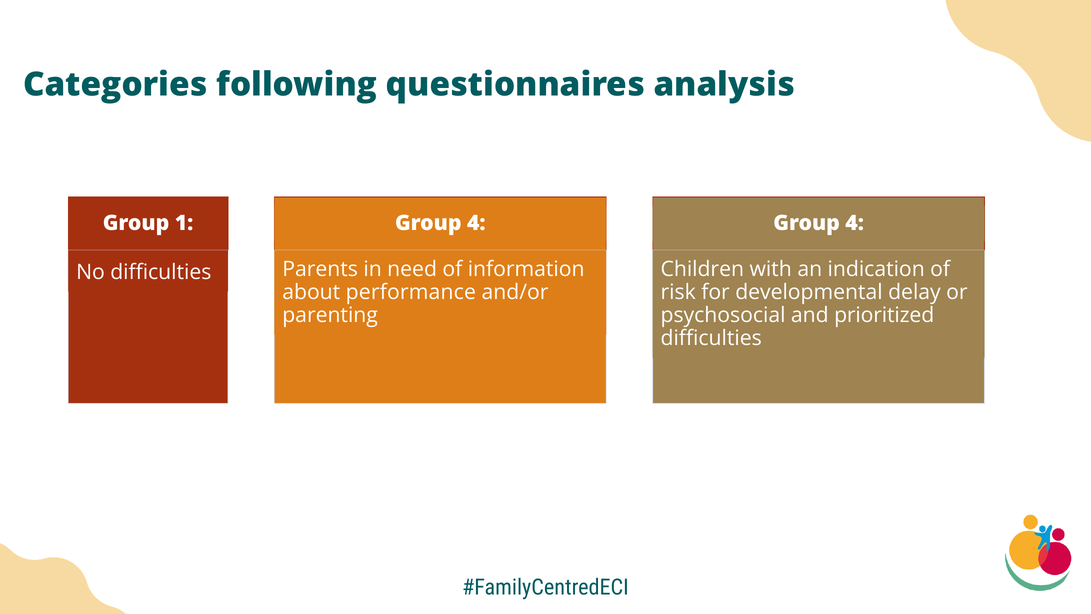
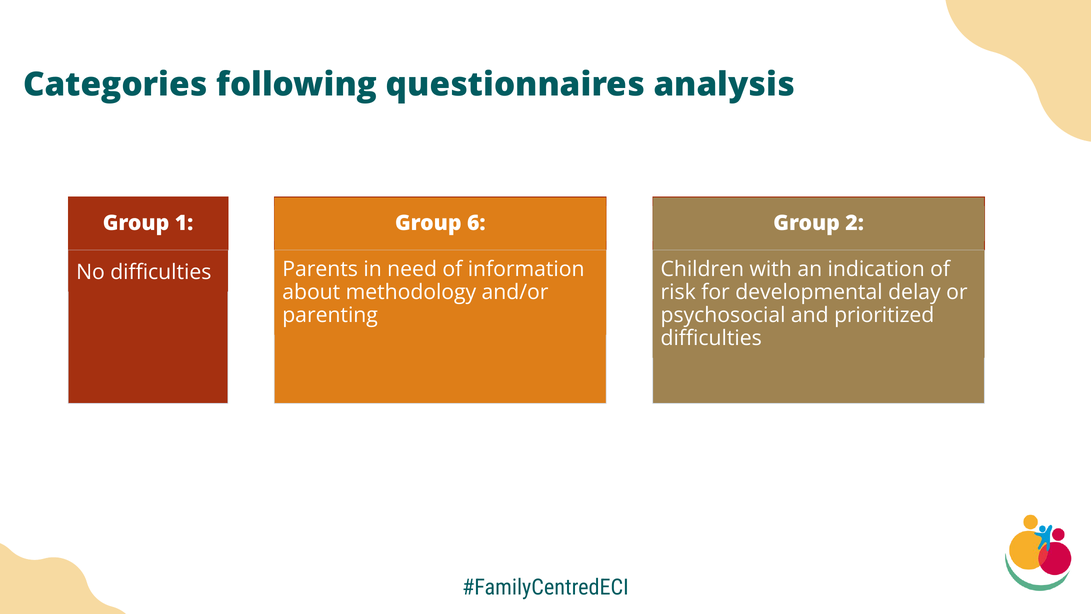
4 at (476, 223): 4 -> 6
4 at (855, 223): 4 -> 2
performance: performance -> methodology
